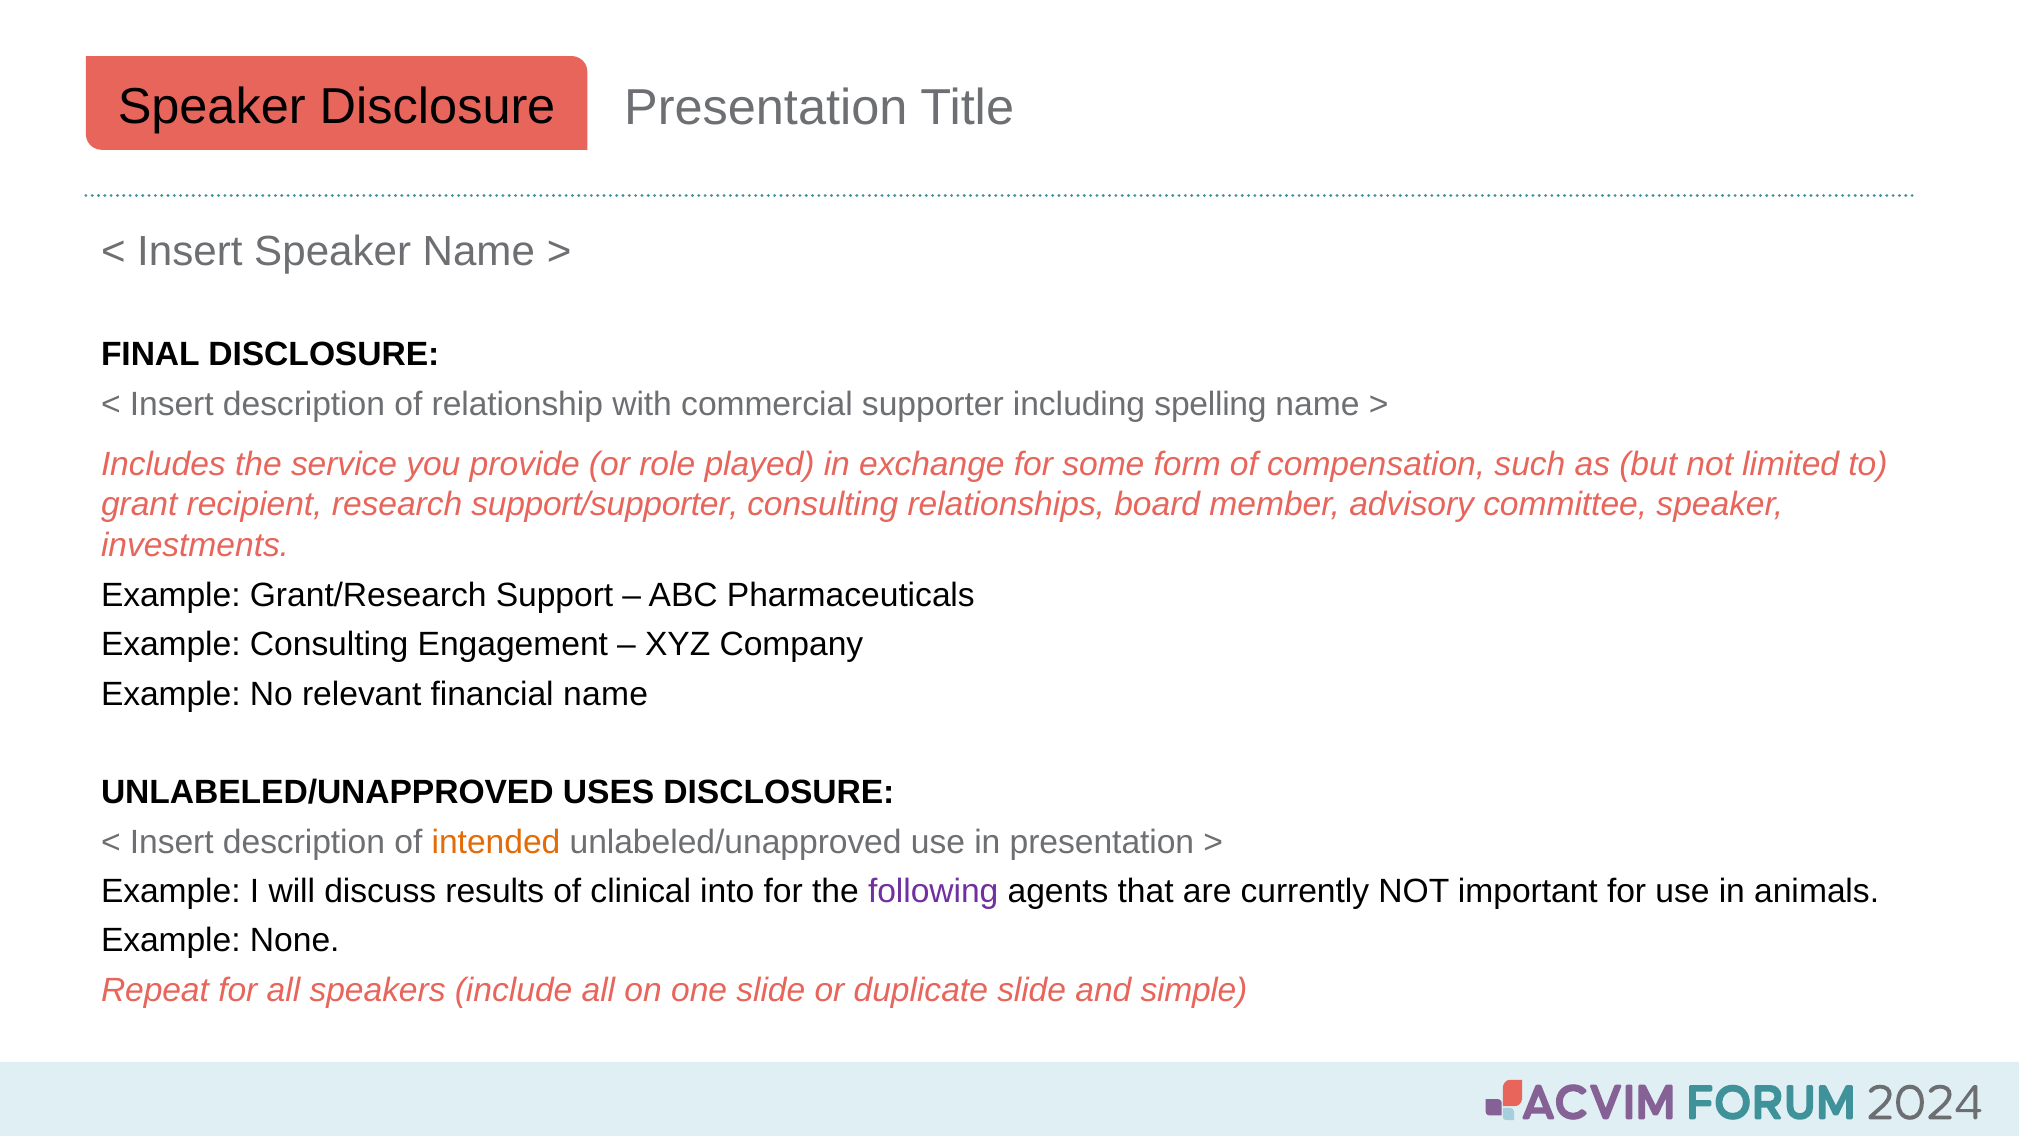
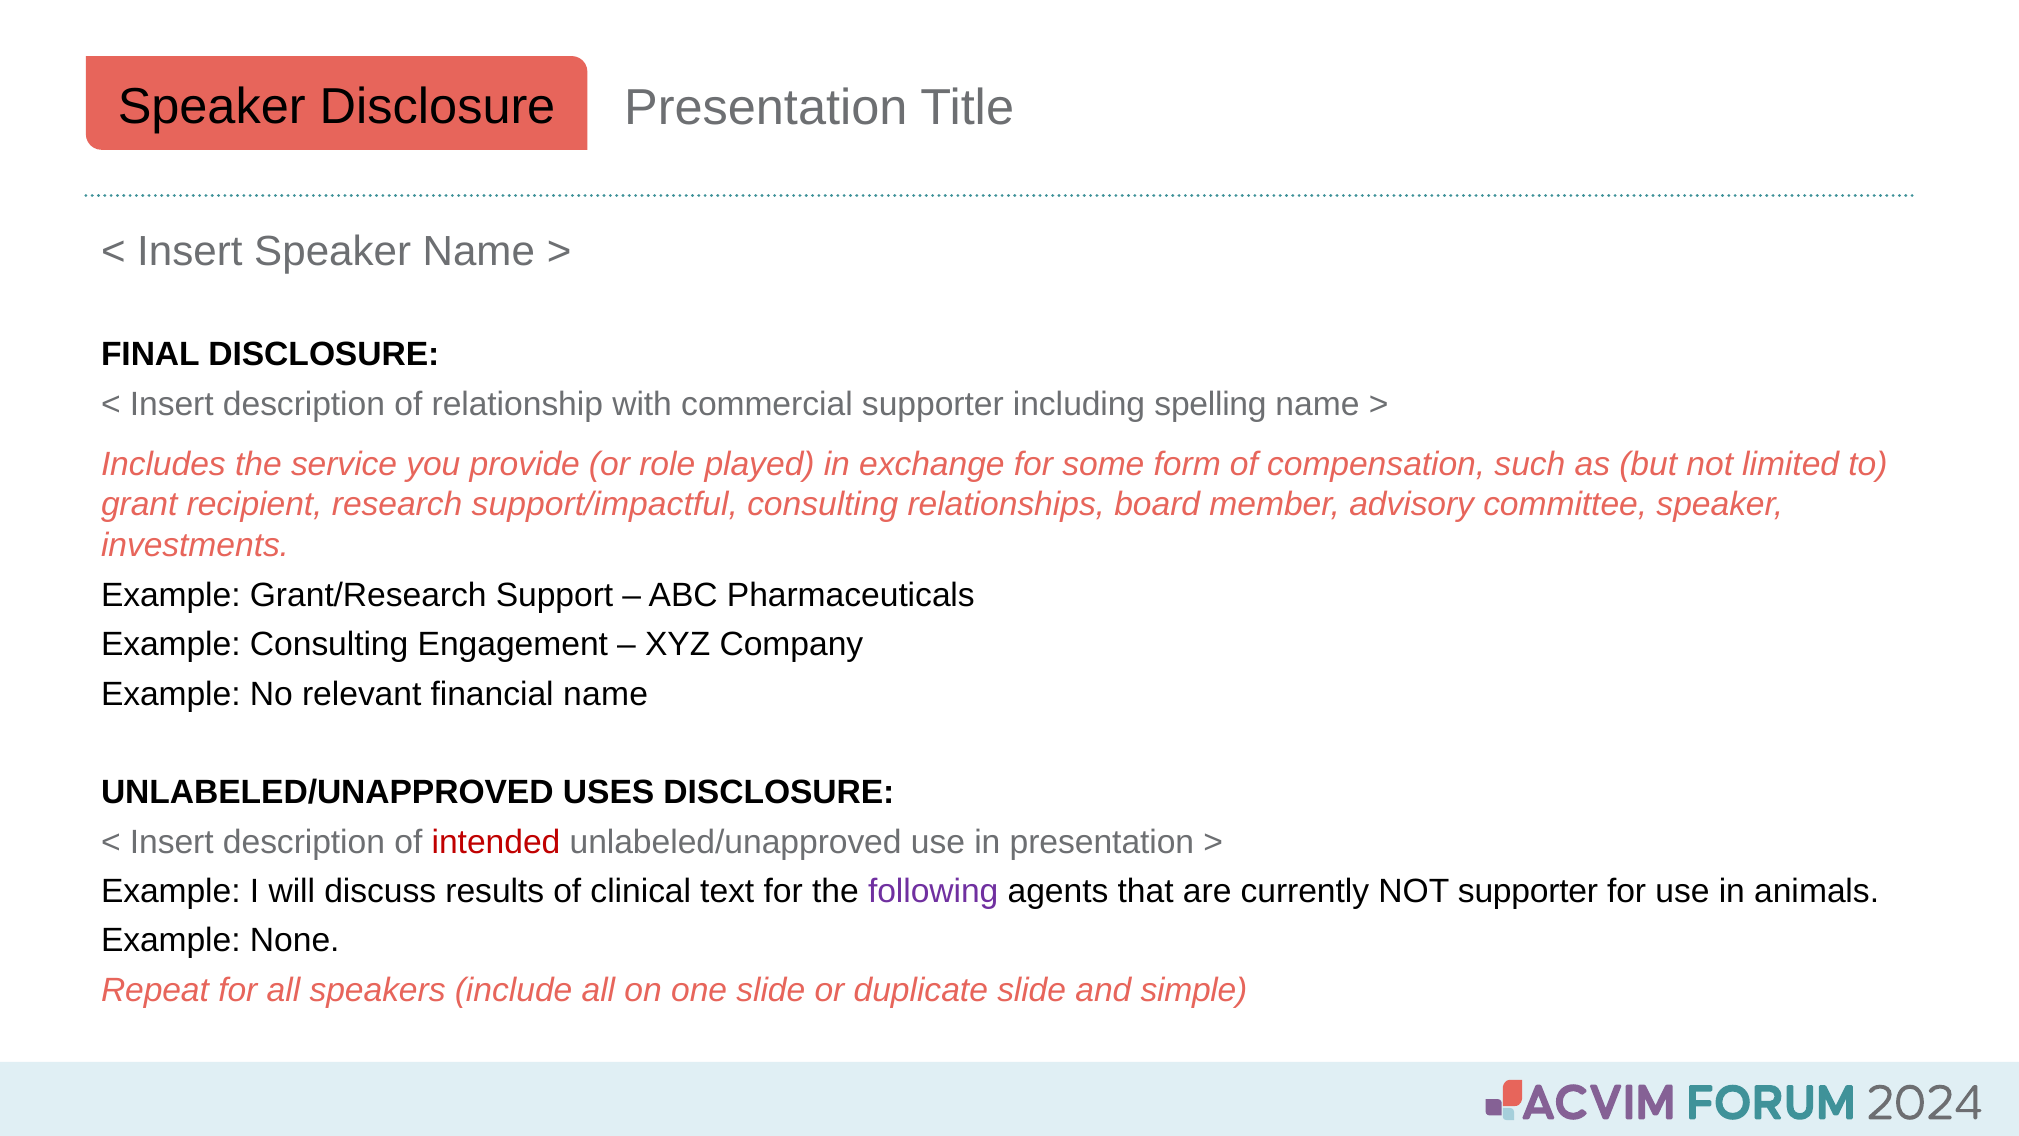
support/supporter: support/supporter -> support/impactful
intended colour: orange -> red
into: into -> text
NOT important: important -> supporter
